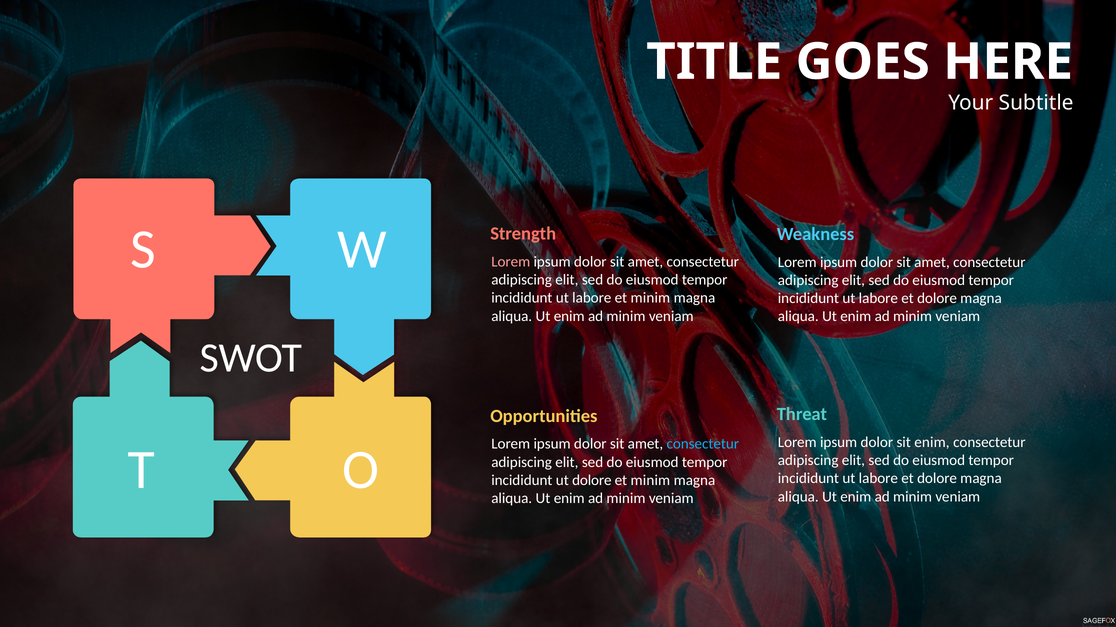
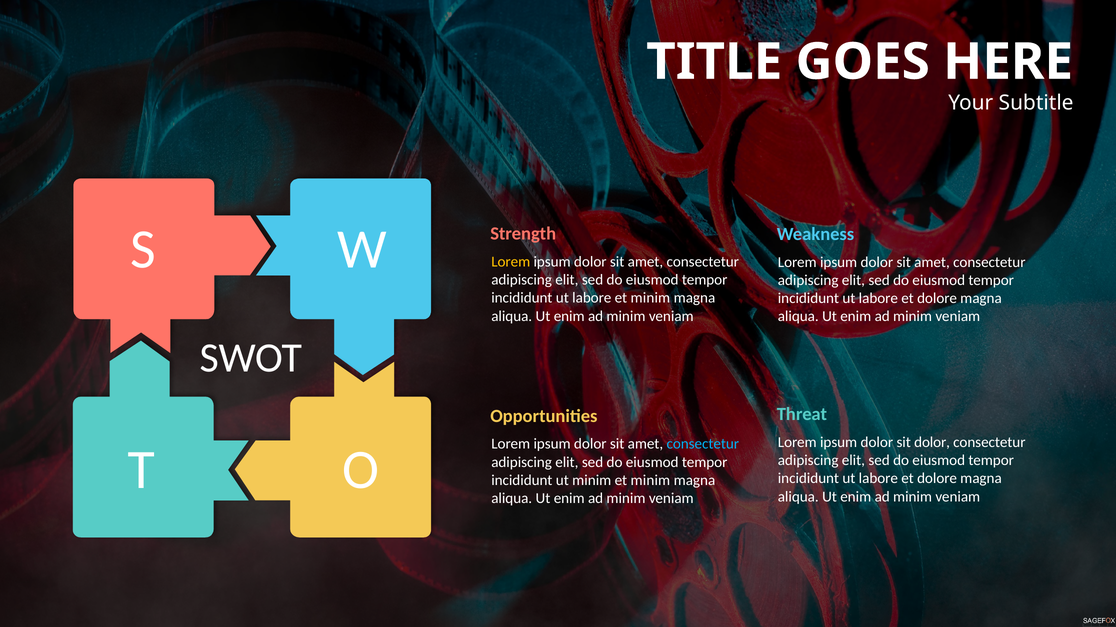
Lorem at (511, 262) colour: pink -> yellow
sit enim: enim -> dolor
ut dolore: dolore -> minim
